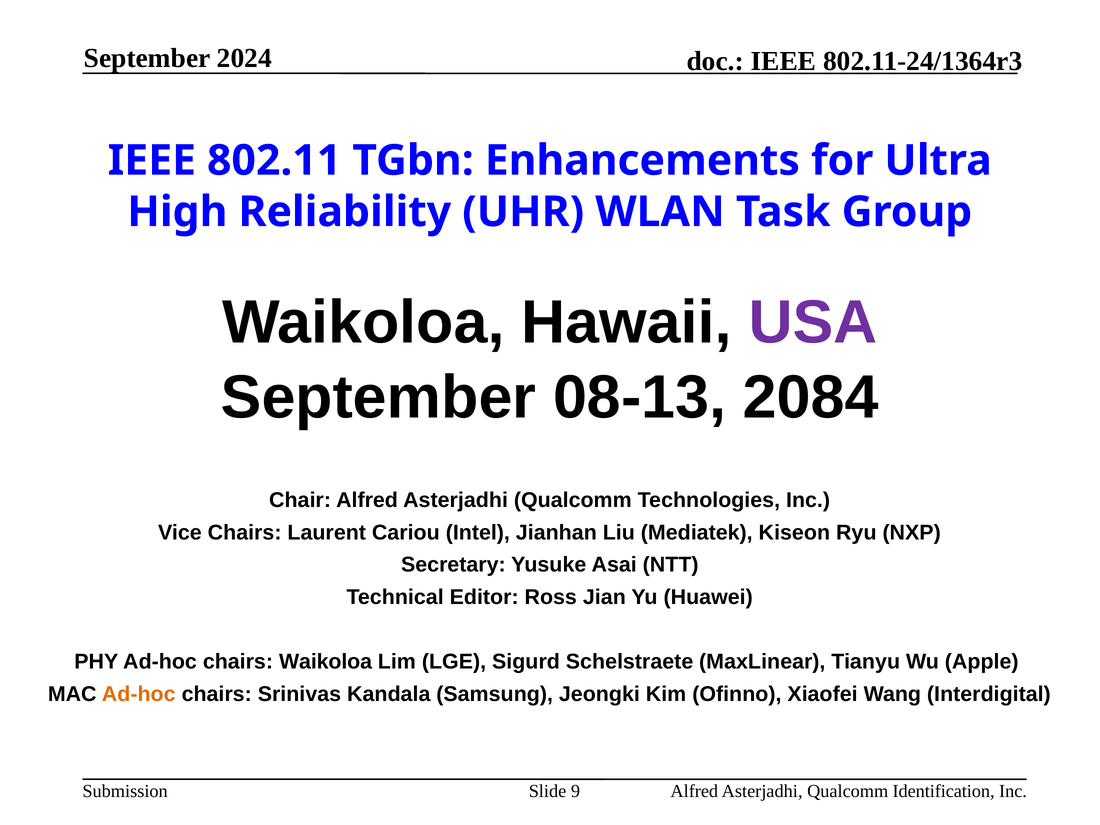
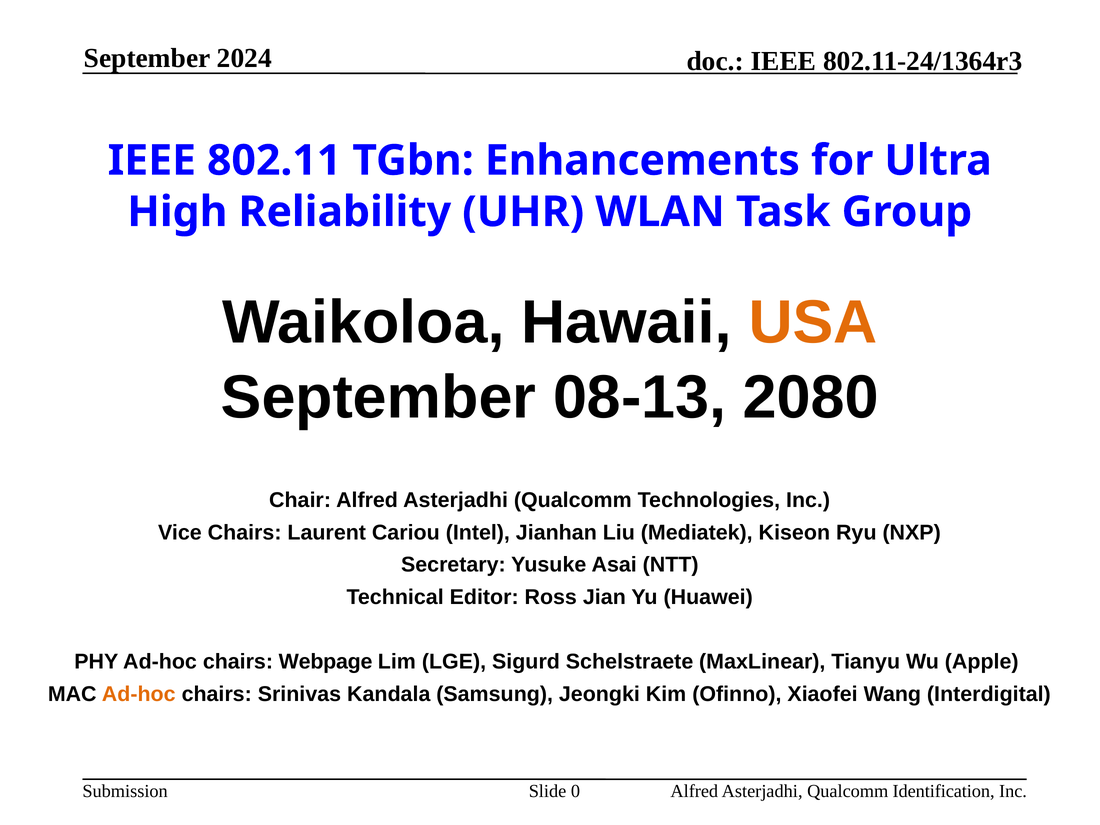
USA colour: purple -> orange
2084: 2084 -> 2080
chairs Waikoloa: Waikoloa -> Webpage
9: 9 -> 0
